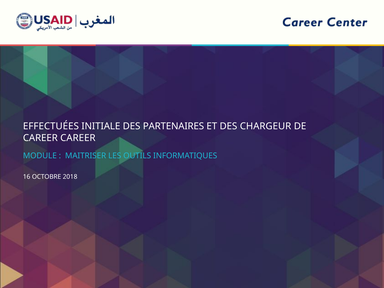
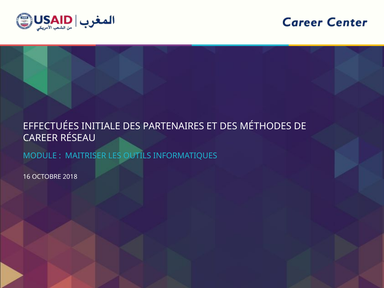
CHARGEUR: CHARGEUR -> MÉTHODES
CAREER CAREER: CAREER -> RÉSEAU
